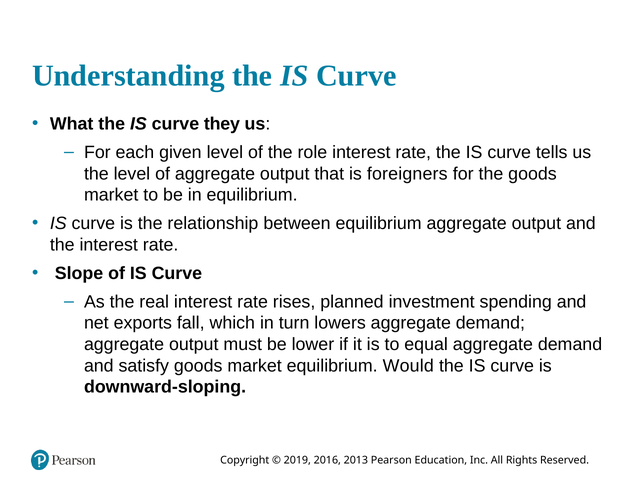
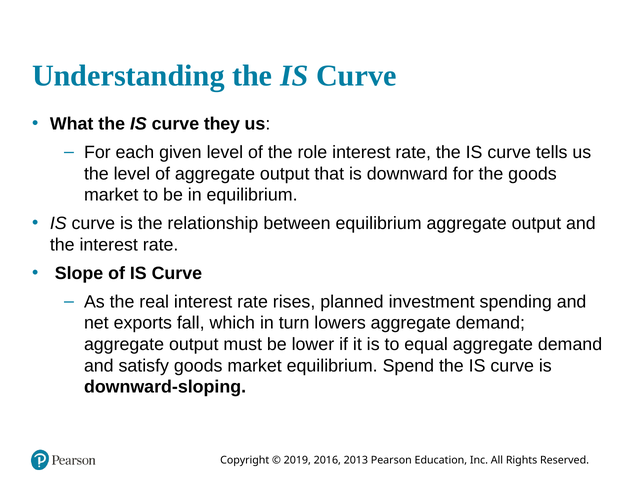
foreigners: foreigners -> downward
Would: Would -> Spend
